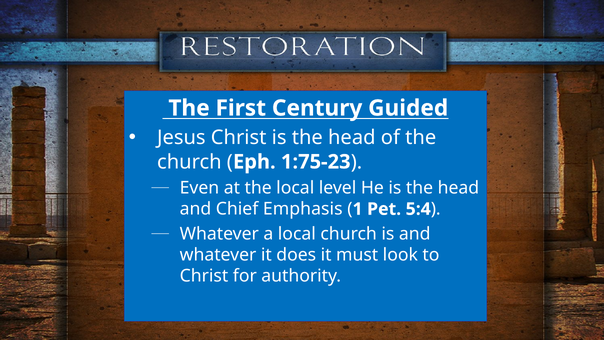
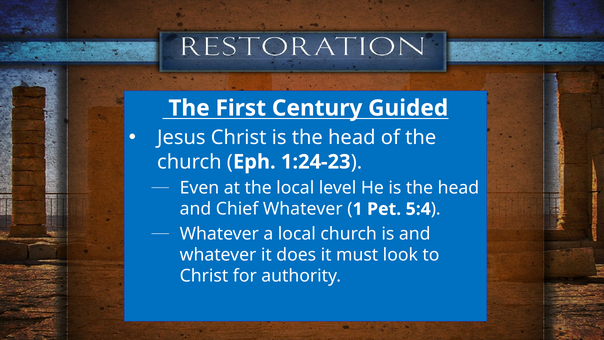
1:75-23: 1:75-23 -> 1:24-23
Chief Emphasis: Emphasis -> Whatever
